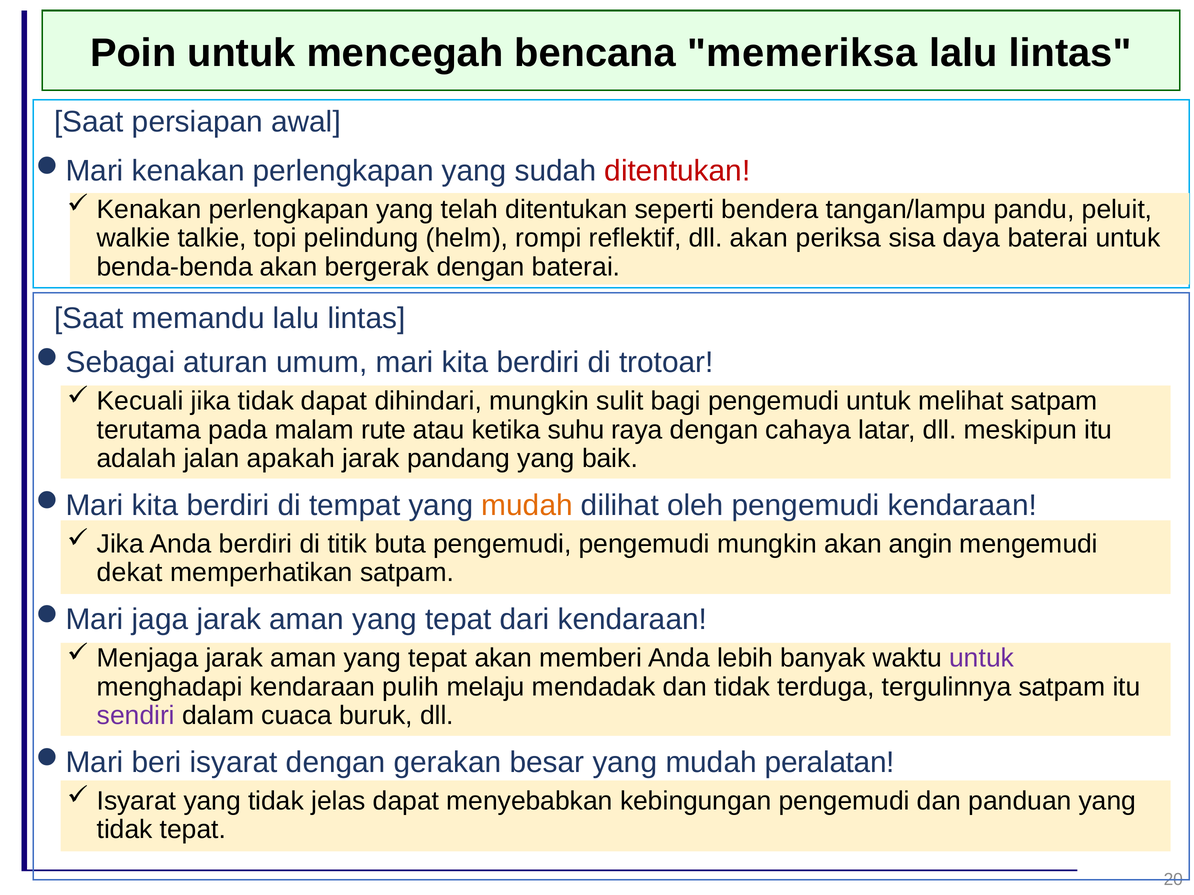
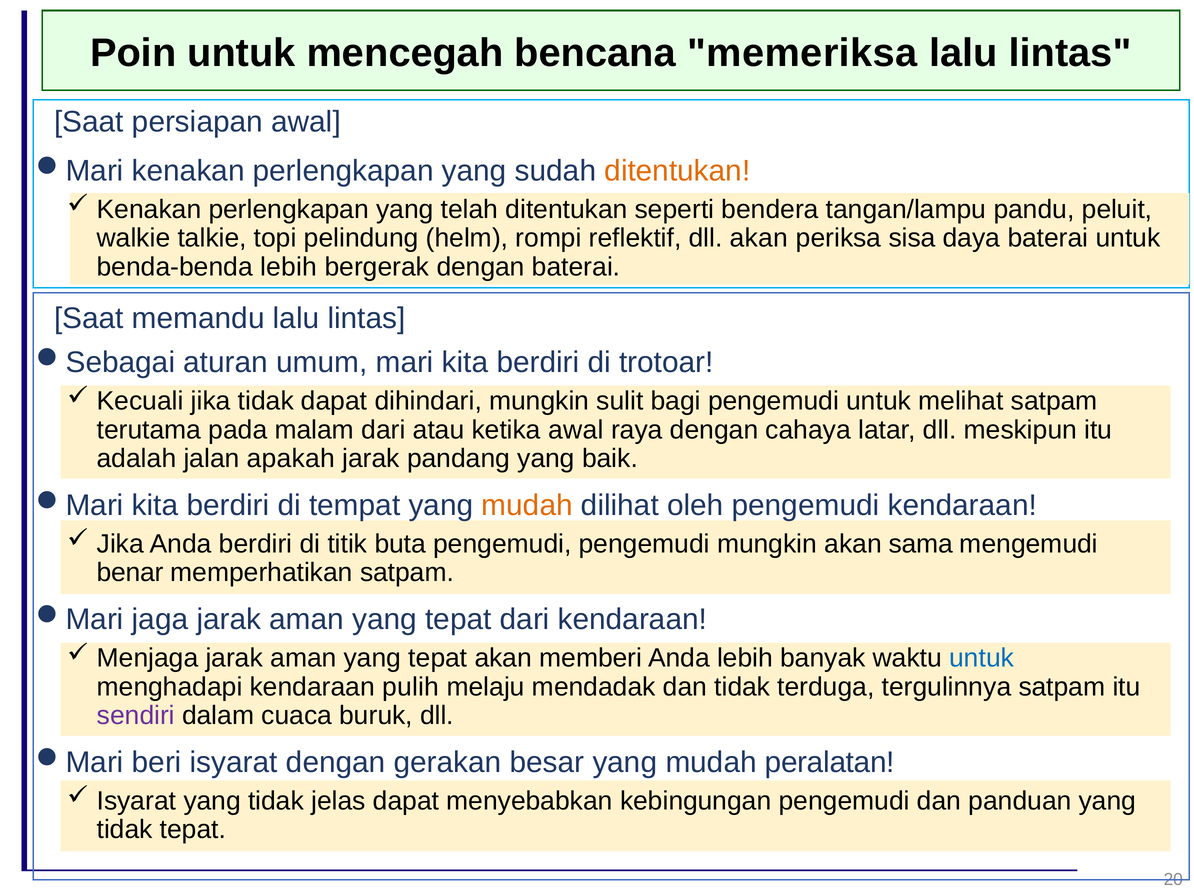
ditentukan at (677, 171) colour: red -> orange
benda-benda akan: akan -> lebih
malam rute: rute -> dari
ketika suhu: suhu -> awal
angin: angin -> sama
dekat: dekat -> benar
untuk at (982, 659) colour: purple -> blue
